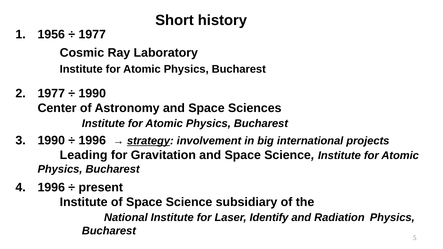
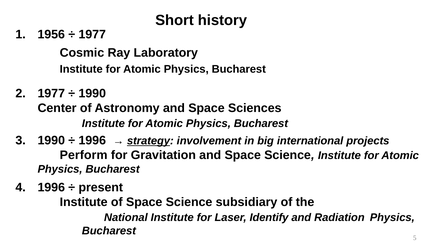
Leading: Leading -> Perform
